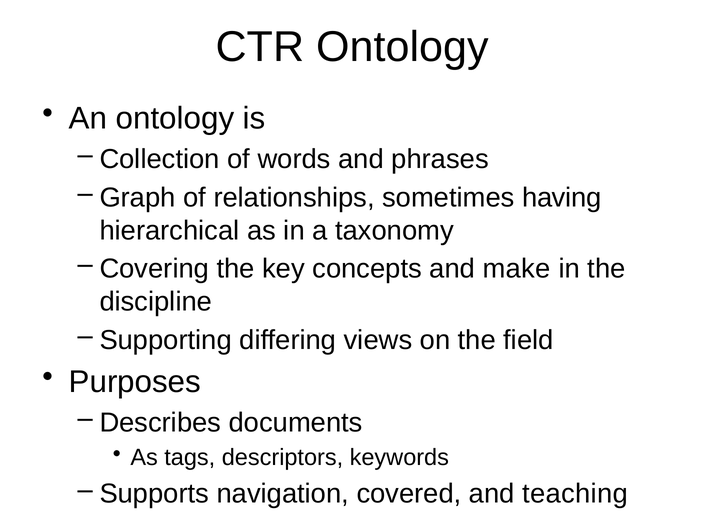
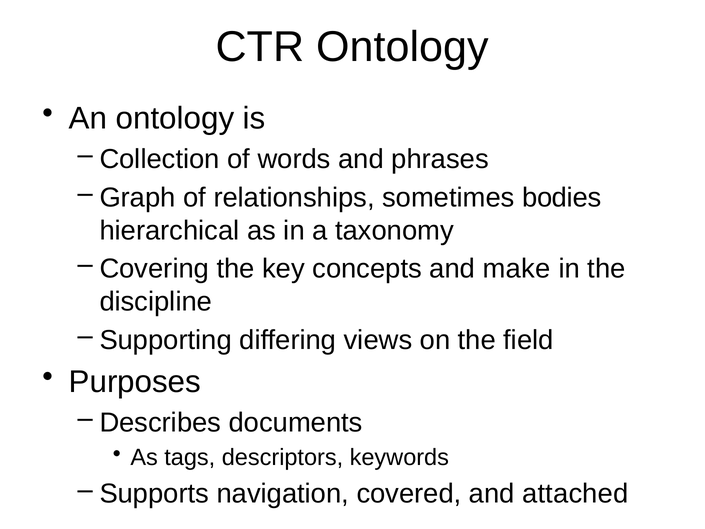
having: having -> bodies
teaching: teaching -> attached
